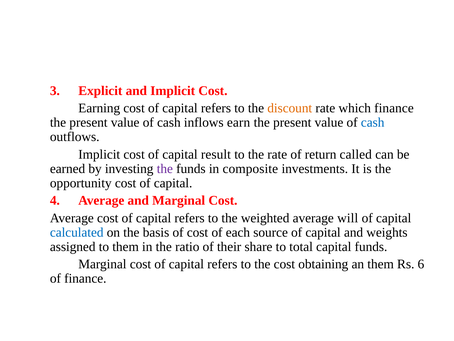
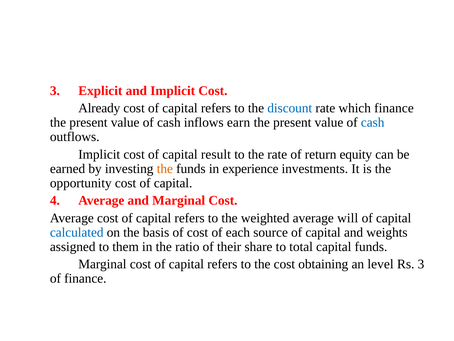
Earning: Earning -> Already
discount colour: orange -> blue
called: called -> equity
the at (165, 168) colour: purple -> orange
composite: composite -> experience
an them: them -> level
Rs 6: 6 -> 3
